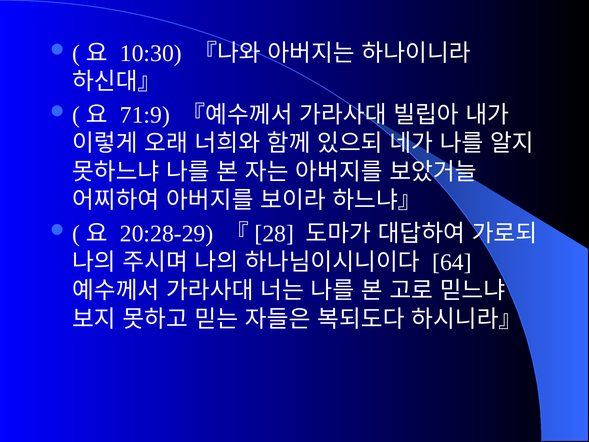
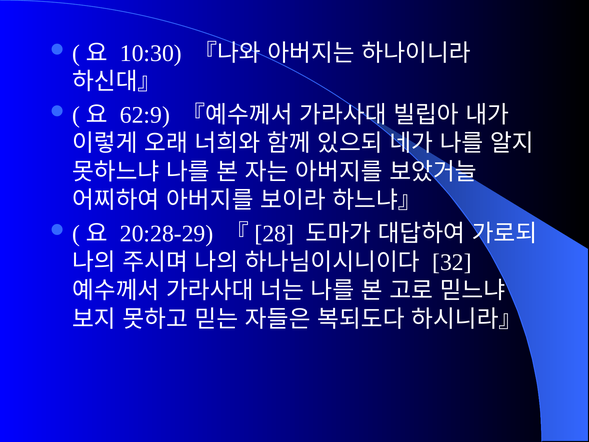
71:9: 71:9 -> 62:9
64: 64 -> 32
